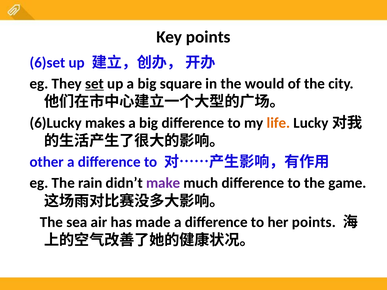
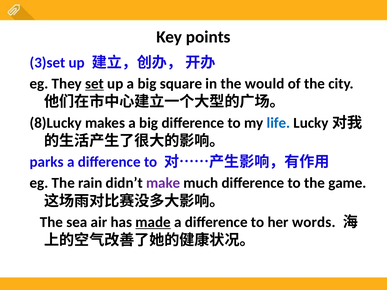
6)set: 6)set -> 3)set
6)Lucky: 6)Lucky -> 8)Lucky
life colour: orange -> blue
other: other -> parks
made underline: none -> present
her points: points -> words
